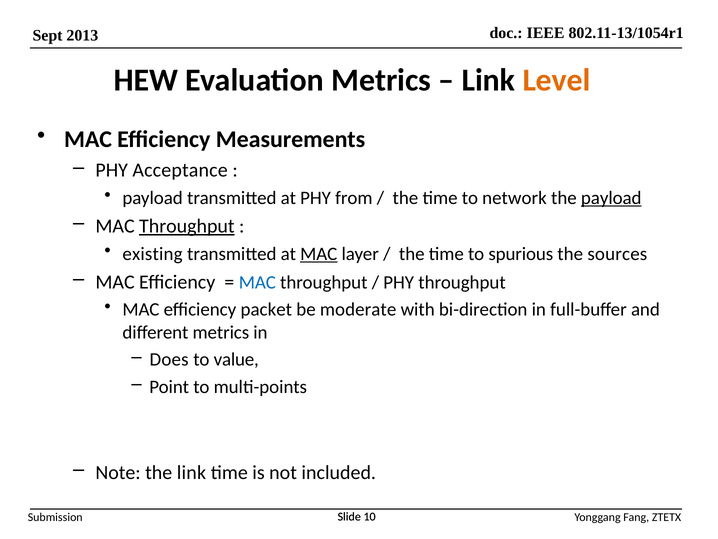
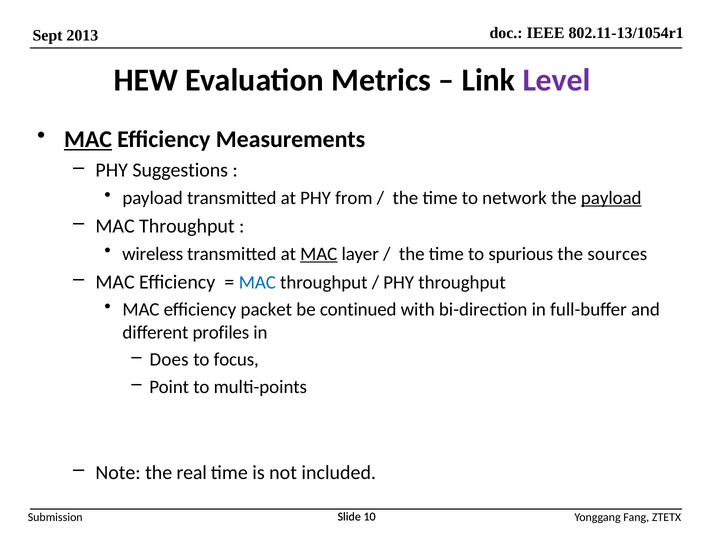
Level colour: orange -> purple
MAC at (88, 139) underline: none -> present
Acceptance: Acceptance -> Suggestions
Throughput at (187, 226) underline: present -> none
existing: existing -> wireless
moderate: moderate -> continued
different metrics: metrics -> profiles
value: value -> focus
the link: link -> real
